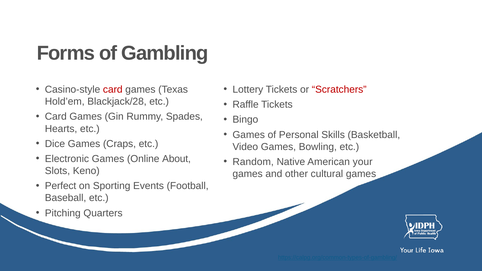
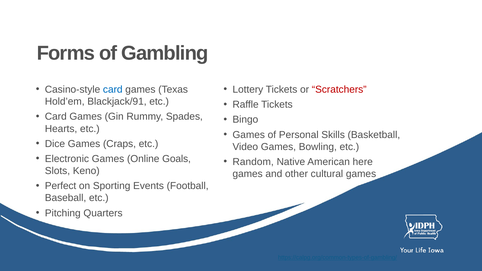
card at (113, 90) colour: red -> blue
Blackjack/28: Blackjack/28 -> Blackjack/91
About: About -> Goals
your: your -> here
